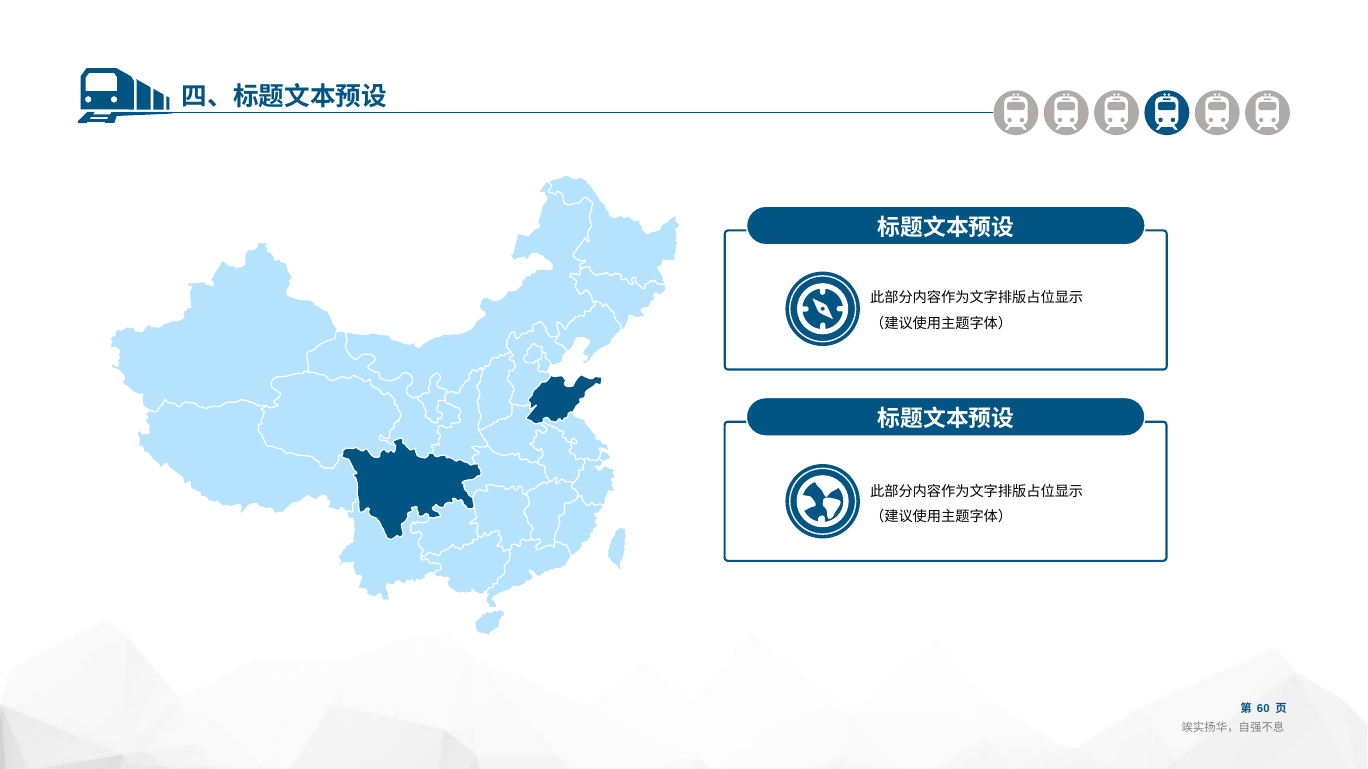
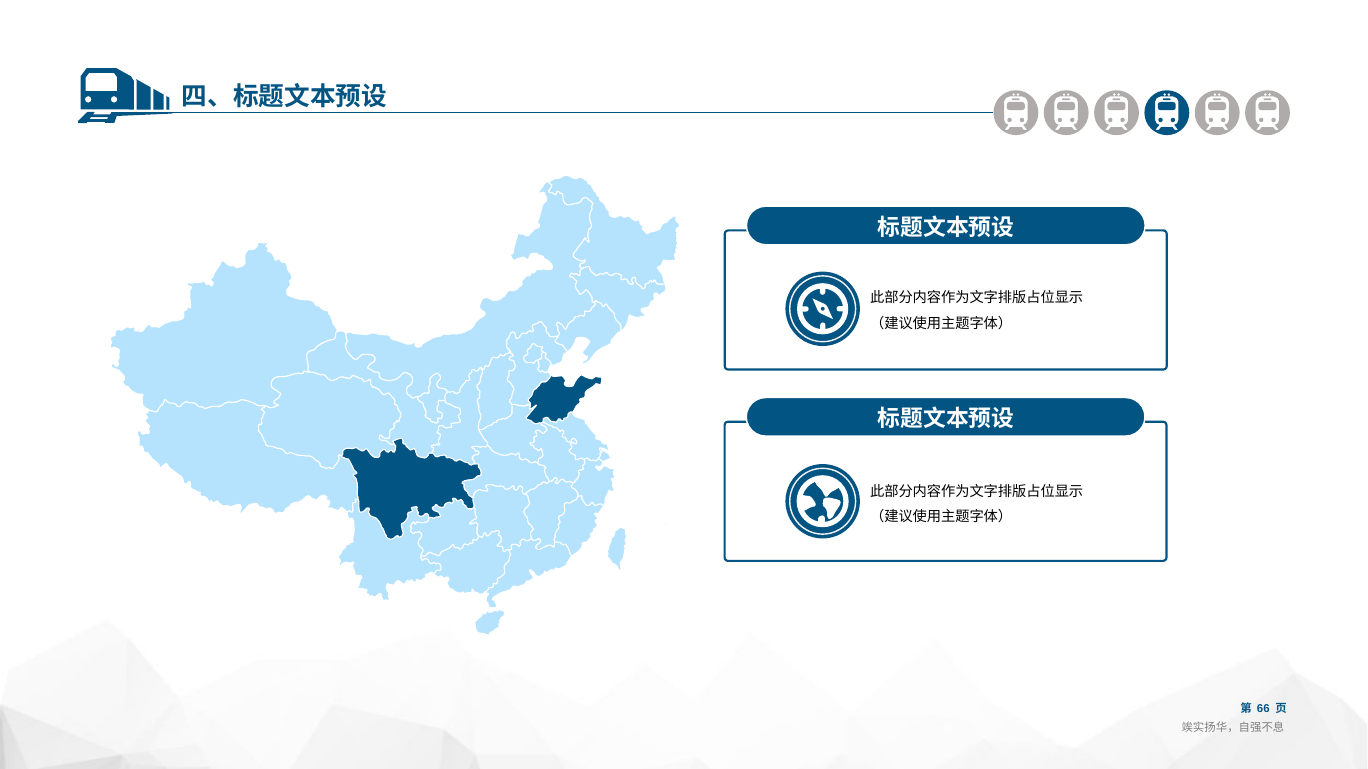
60: 60 -> 66
